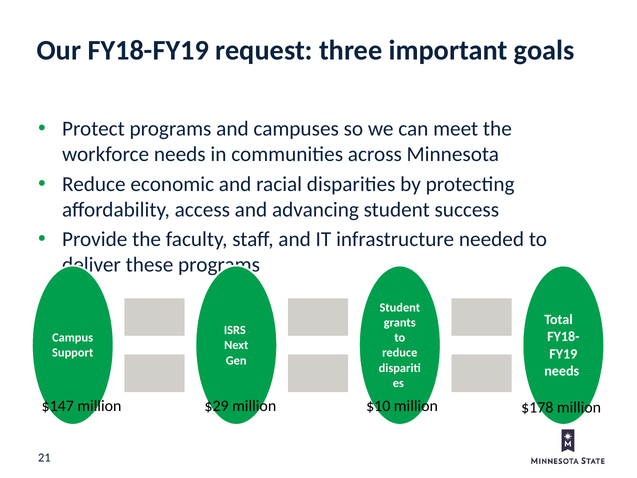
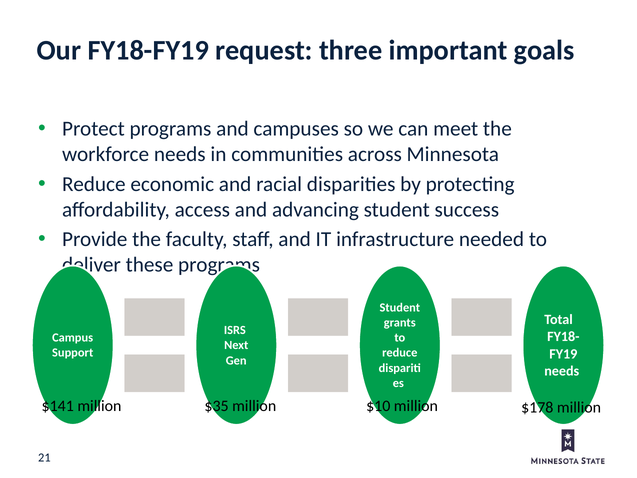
$147: $147 -> $141
$29: $29 -> $35
